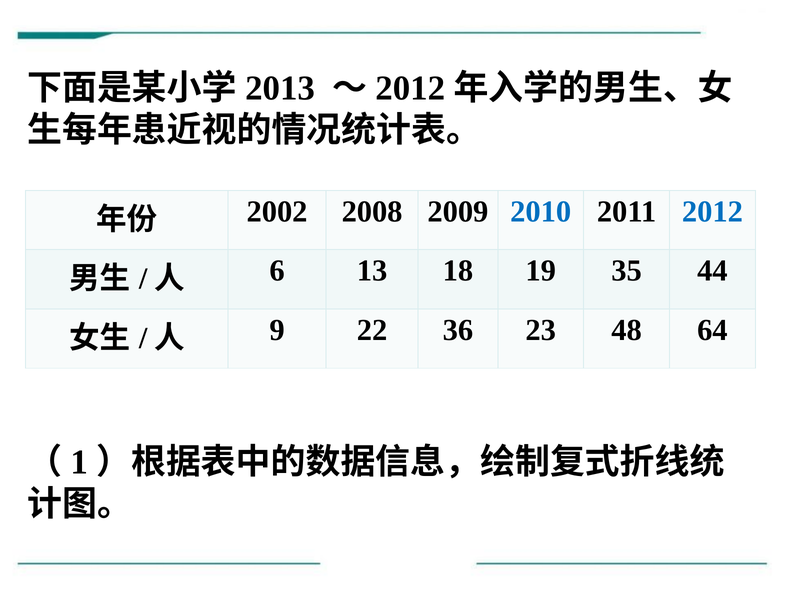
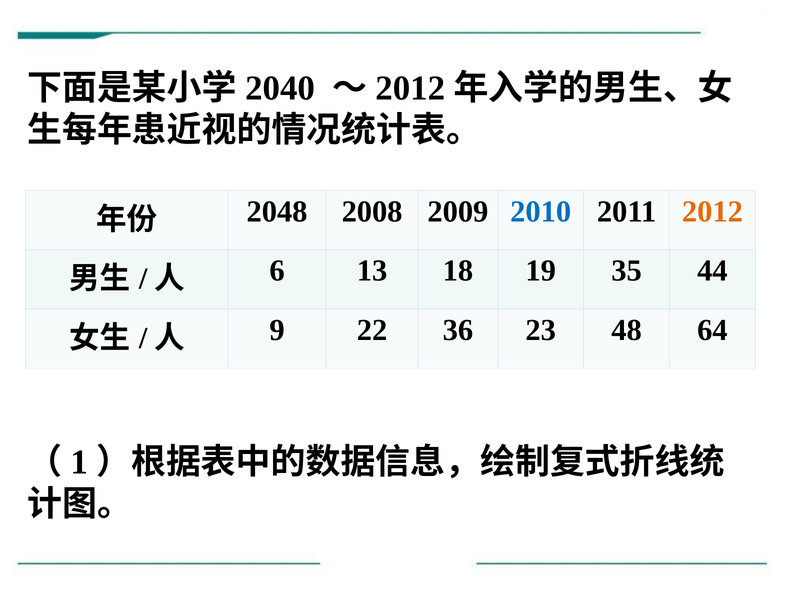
2013: 2013 -> 2040
2002: 2002 -> 2048
2012 at (712, 211) colour: blue -> orange
